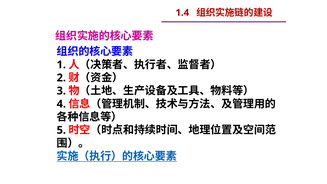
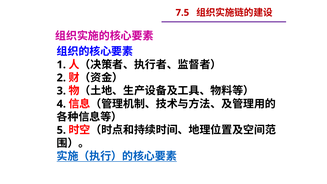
1.4: 1.4 -> 7.5
